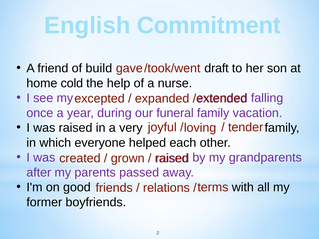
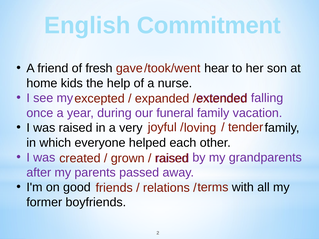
build: build -> fresh
draft: draft -> hear
cold: cold -> kids
